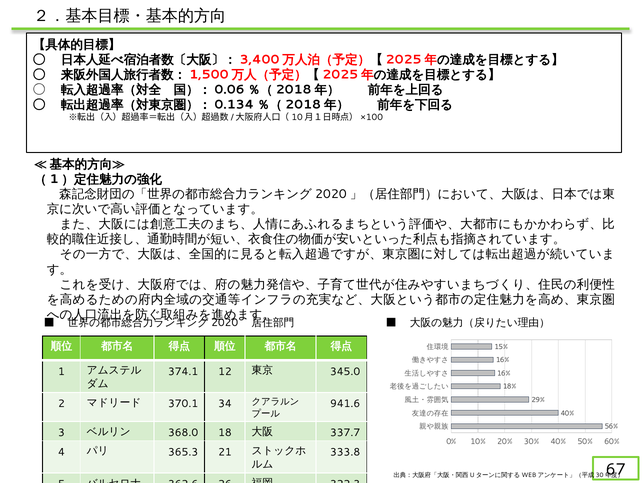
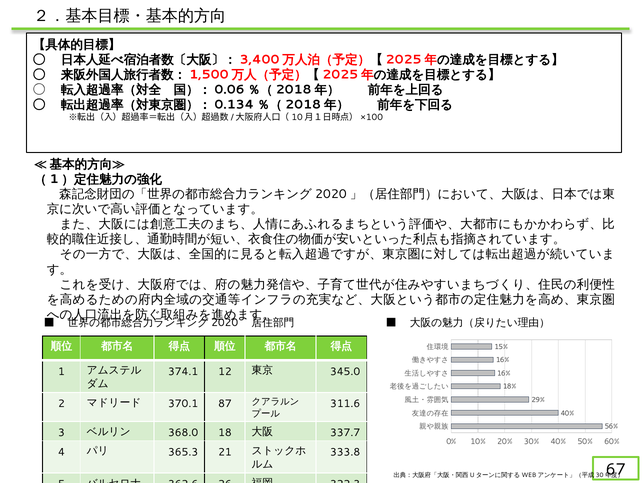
34: 34 -> 87
941.6: 941.6 -> 311.6
